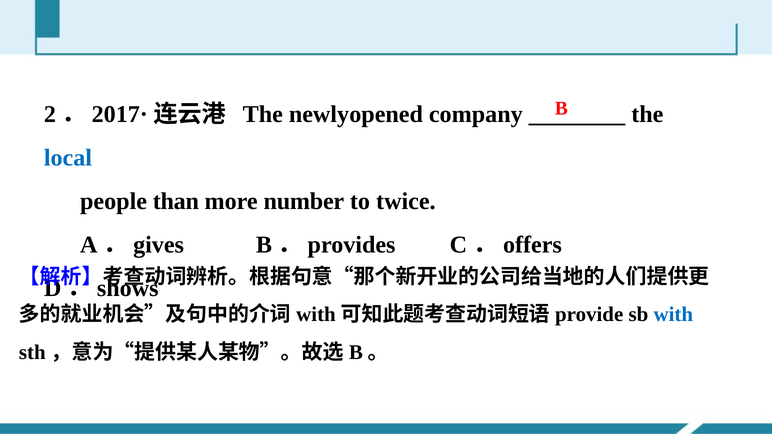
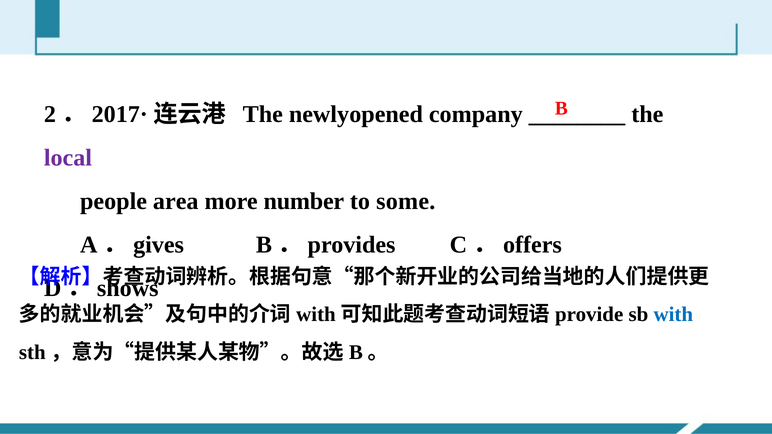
local colour: blue -> purple
than: than -> area
twice: twice -> some
